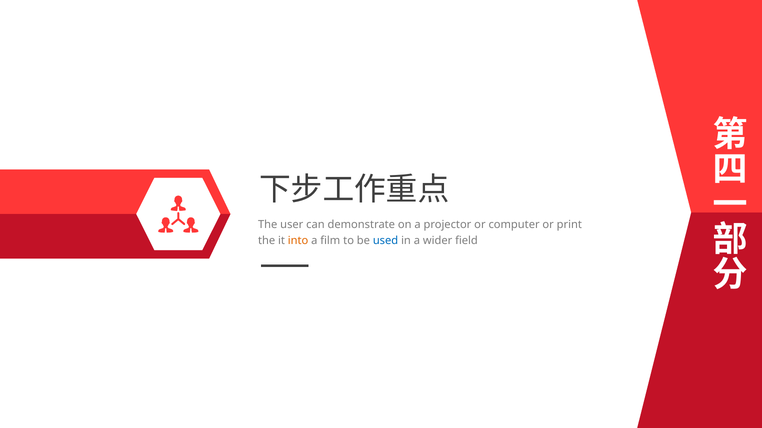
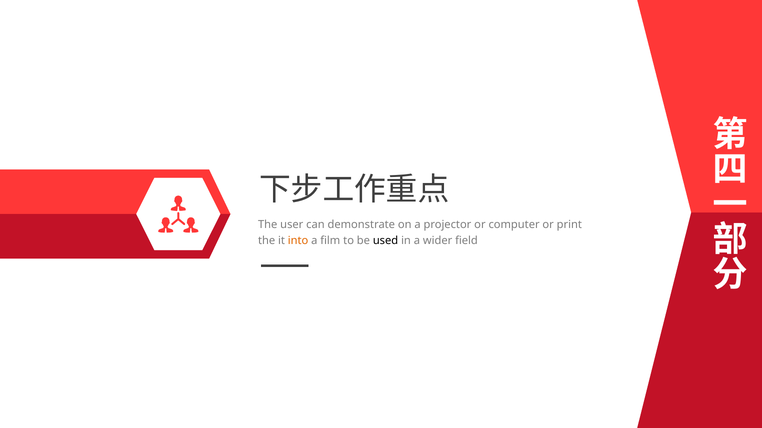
used colour: blue -> black
